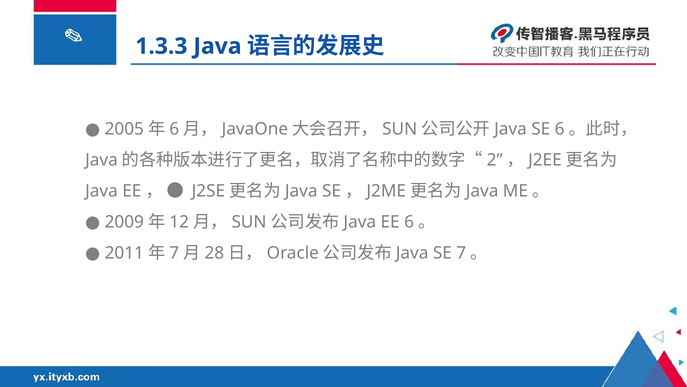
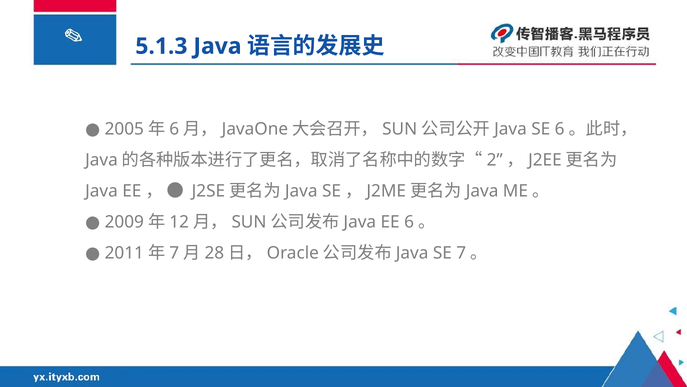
1.3.3: 1.3.3 -> 5.1.3
